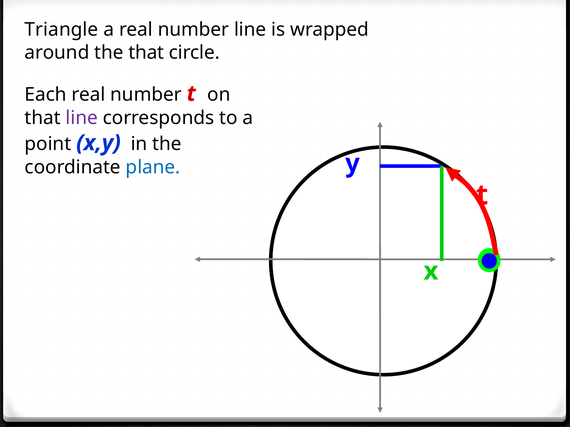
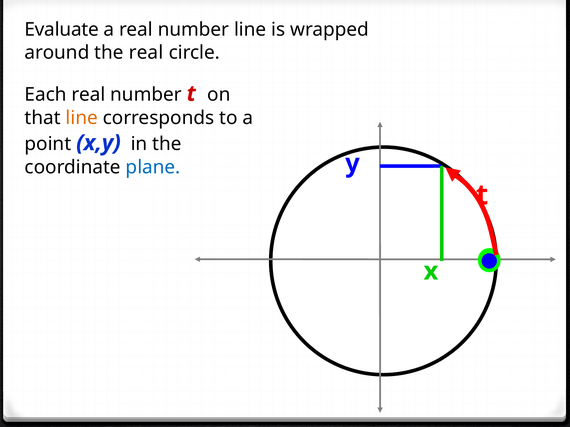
Triangle: Triangle -> Evaluate
the that: that -> real
line at (82, 118) colour: purple -> orange
